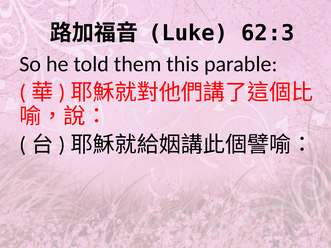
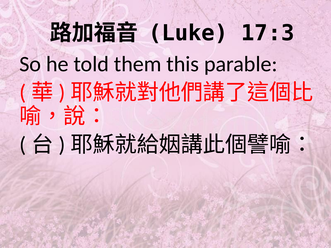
62:3: 62:3 -> 17:3
